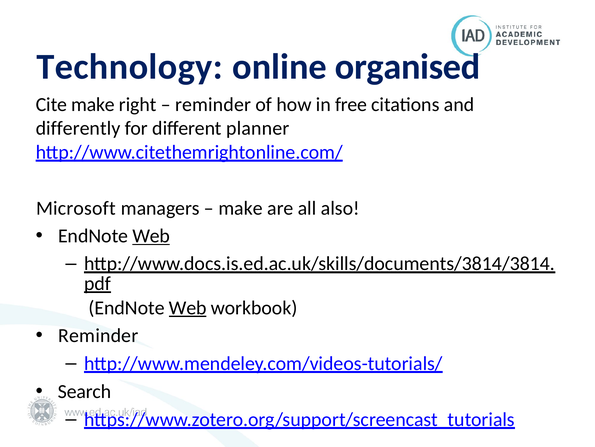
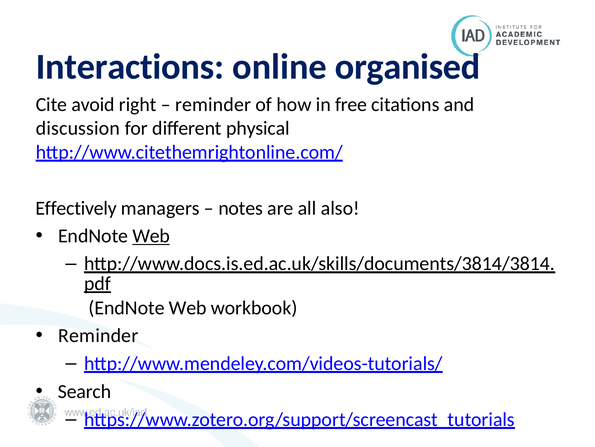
Technology: Technology -> Interactions
Cite make: make -> avoid
differently: differently -> discussion
planner: planner -> physical
Microsoft: Microsoft -> Effectively
make at (241, 208): make -> notes
Web at (188, 307) underline: present -> none
